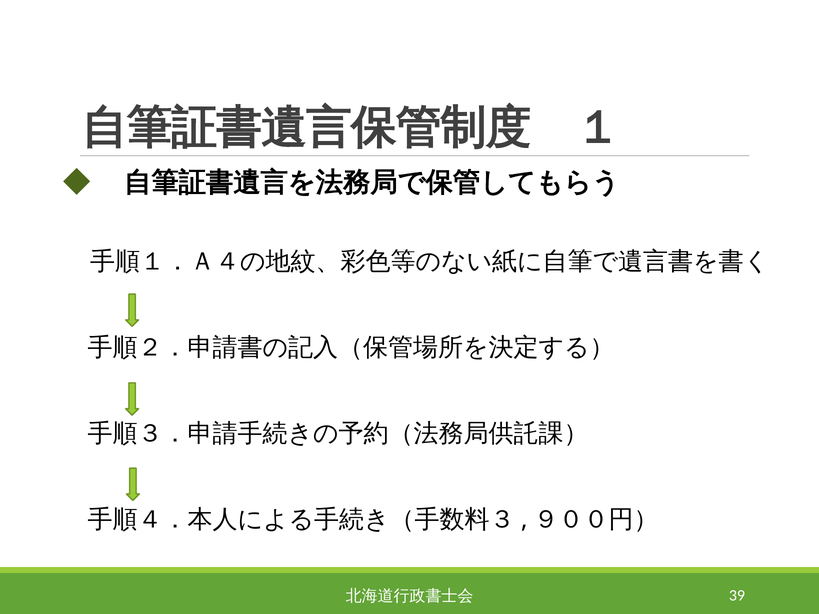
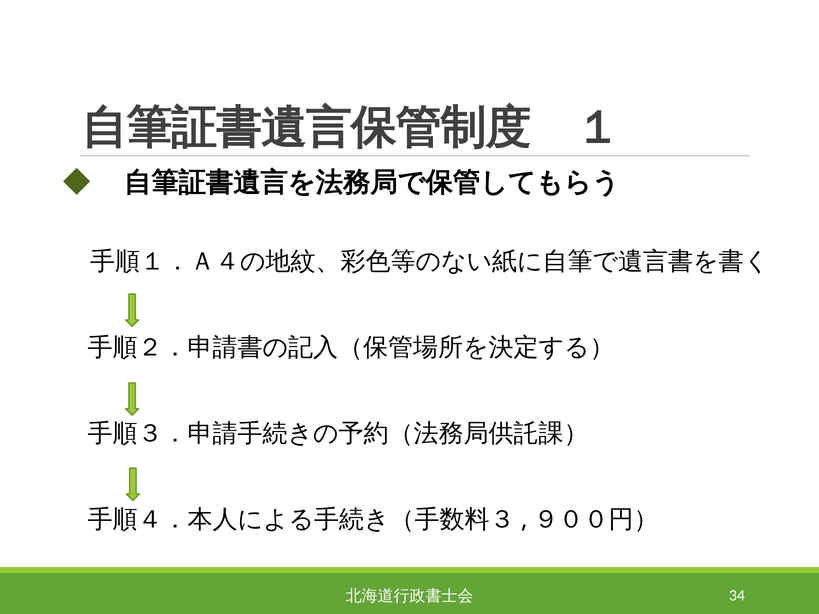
39: 39 -> 34
